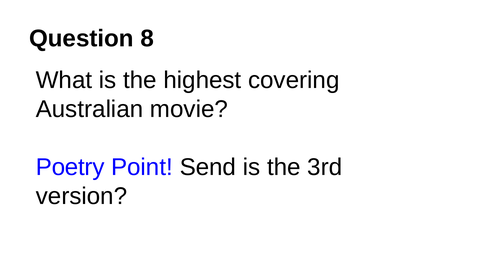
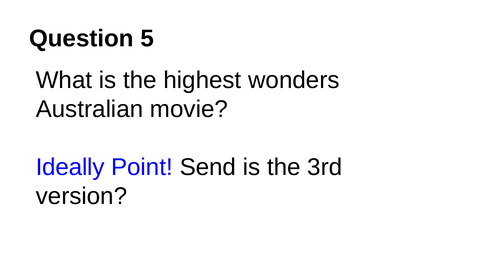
8: 8 -> 5
covering: covering -> wonders
Poetry: Poetry -> Ideally
